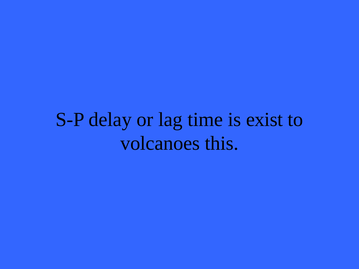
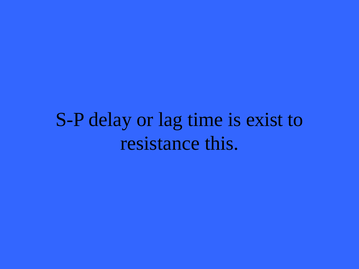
volcanoes: volcanoes -> resistance
